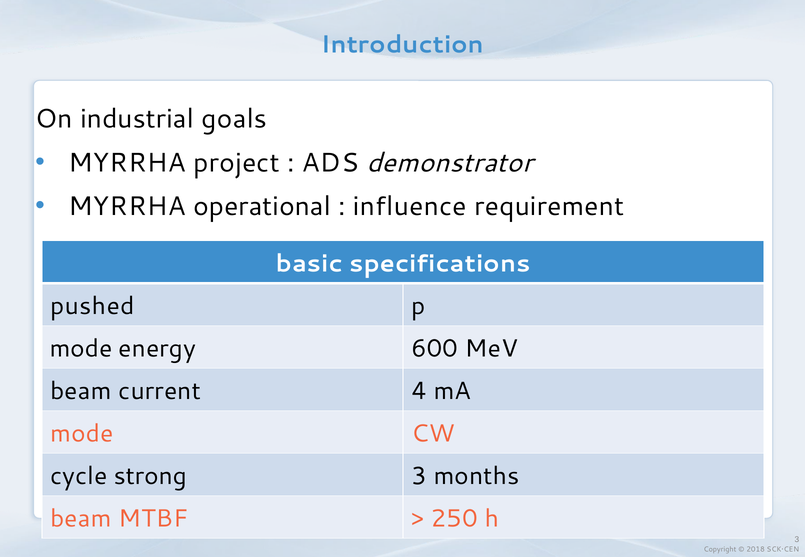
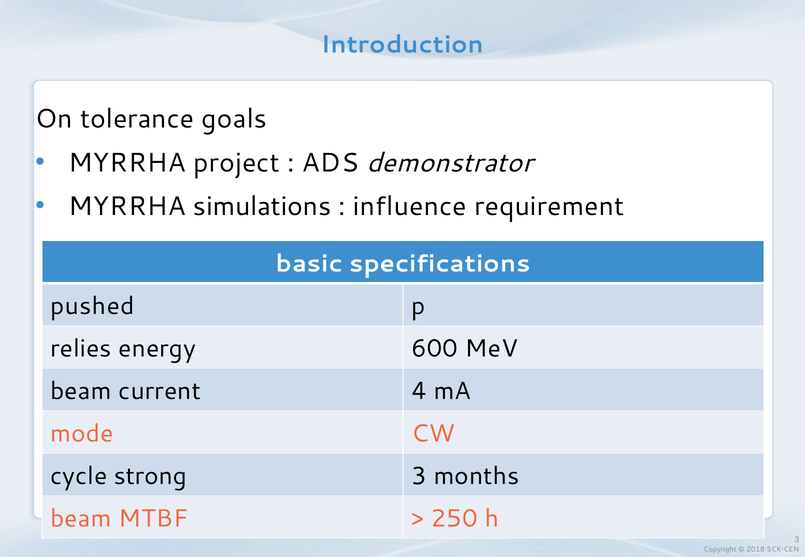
industrial: industrial -> tolerance
operational: operational -> simulations
mode at (81, 349): mode -> relies
